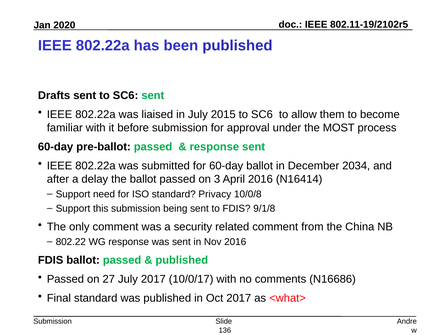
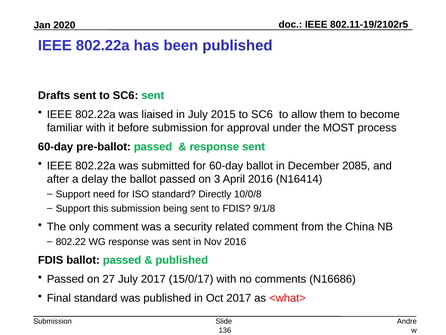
2034: 2034 -> 2085
Privacy: Privacy -> Directly
10/0/17: 10/0/17 -> 15/0/17
